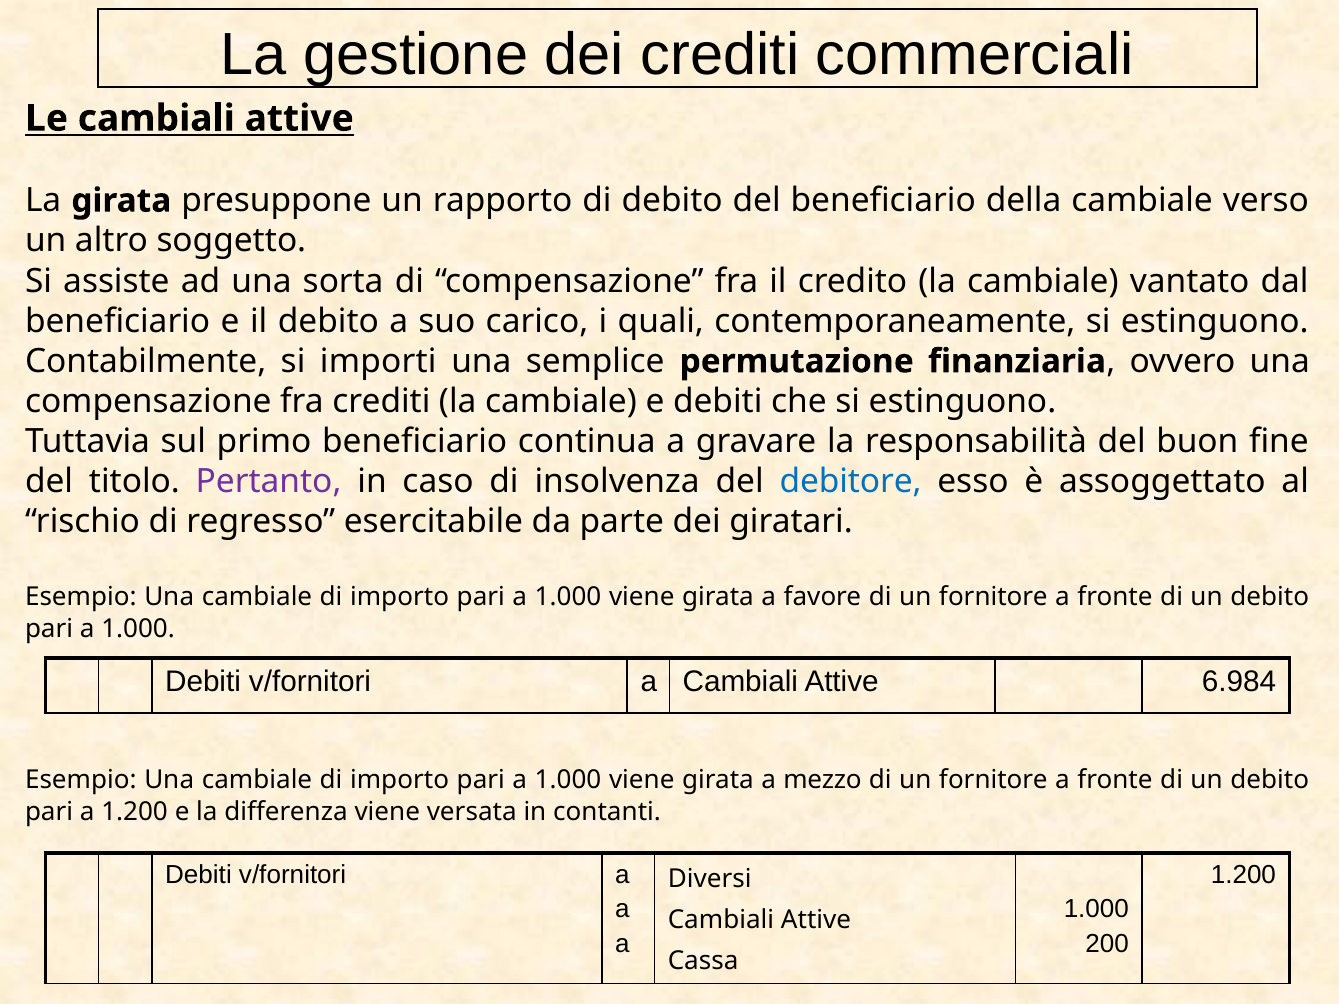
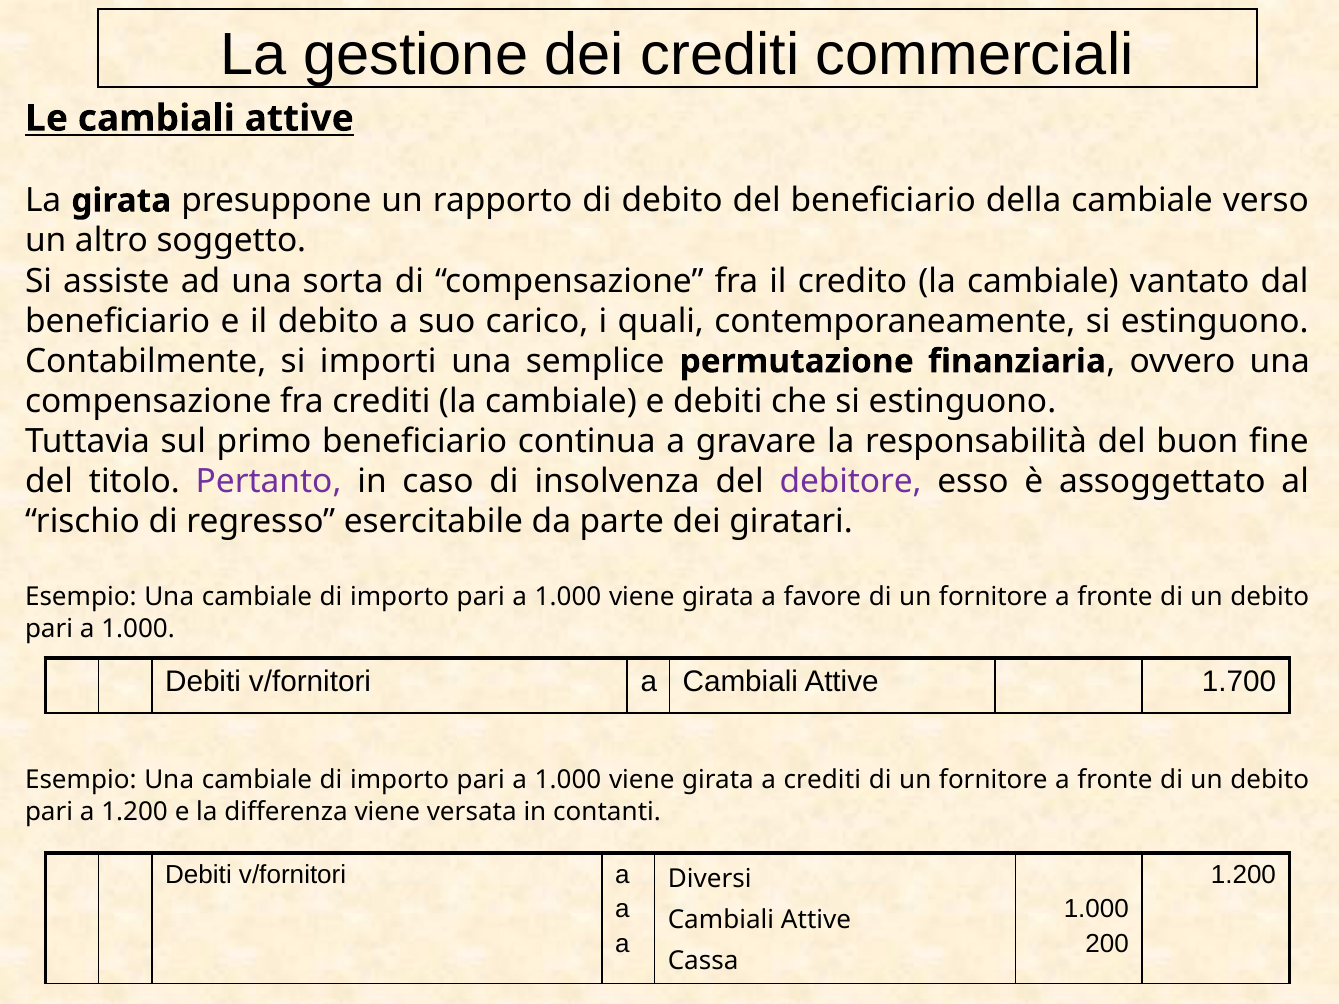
debitore colour: blue -> purple
6.984: 6.984 -> 1.700
a mezzo: mezzo -> crediti
